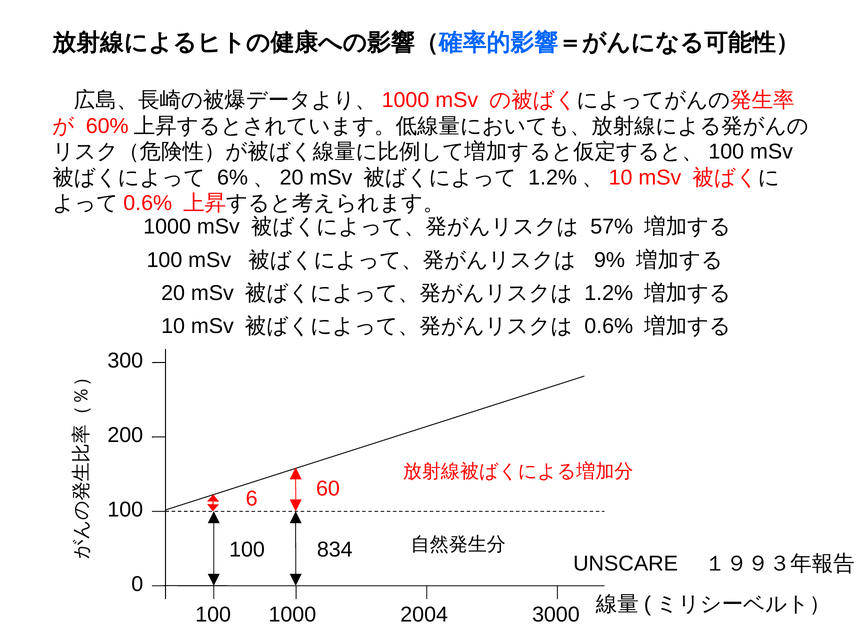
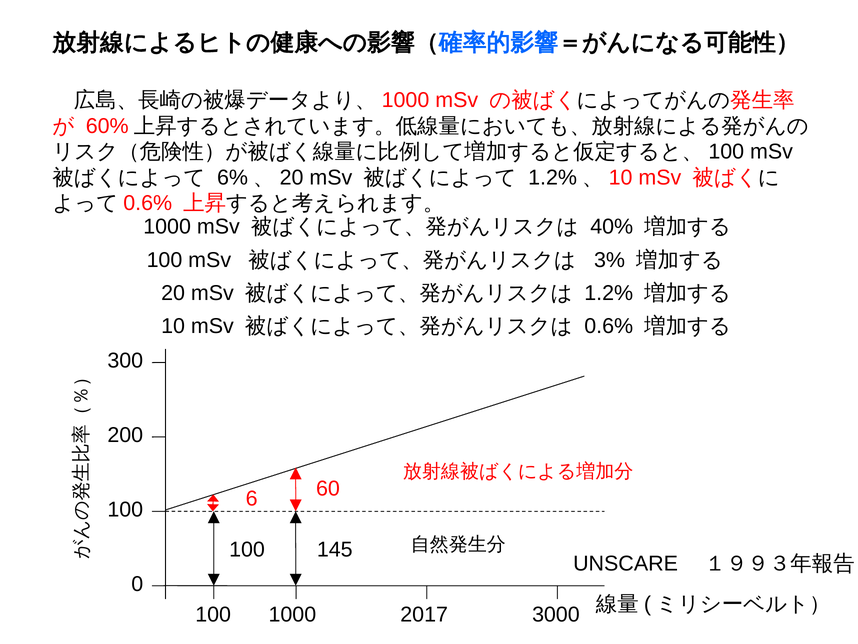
57%: 57% -> 40%
9%: 9% -> 3%
834: 834 -> 145
2004: 2004 -> 2017
